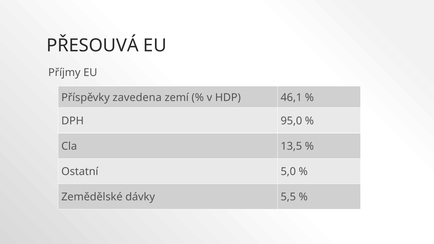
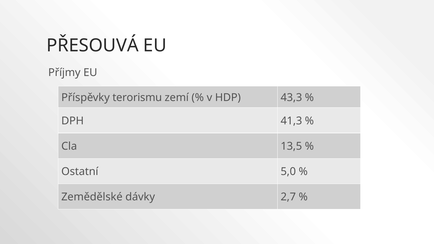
zavedena: zavedena -> terorismu
46,1: 46,1 -> 43,3
95,0: 95,0 -> 41,3
5,5: 5,5 -> 2,7
